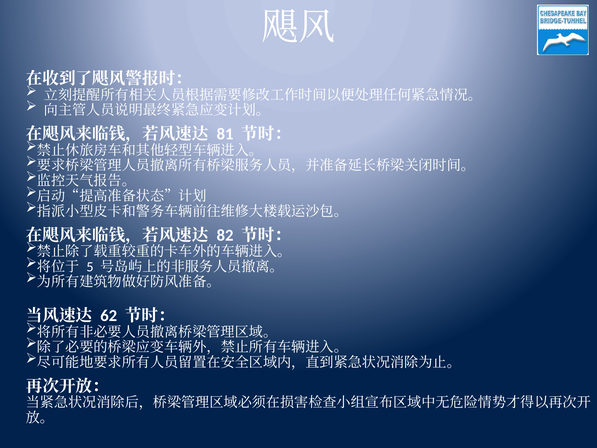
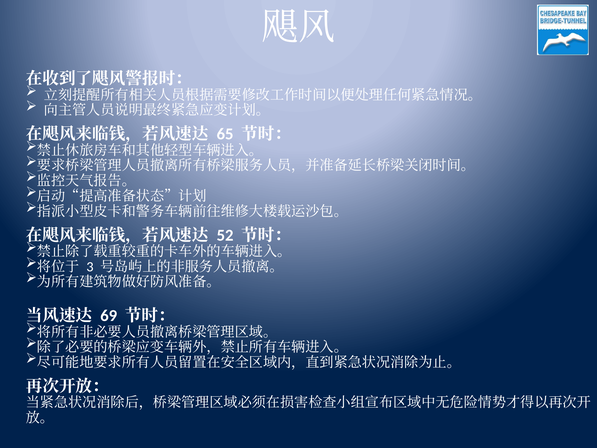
81: 81 -> 65
82: 82 -> 52
5: 5 -> 3
62: 62 -> 69
